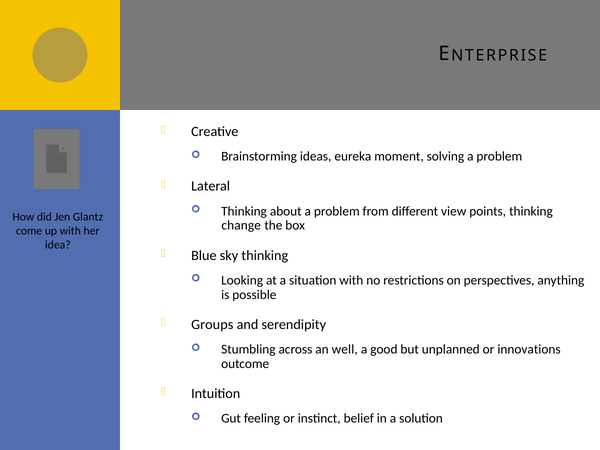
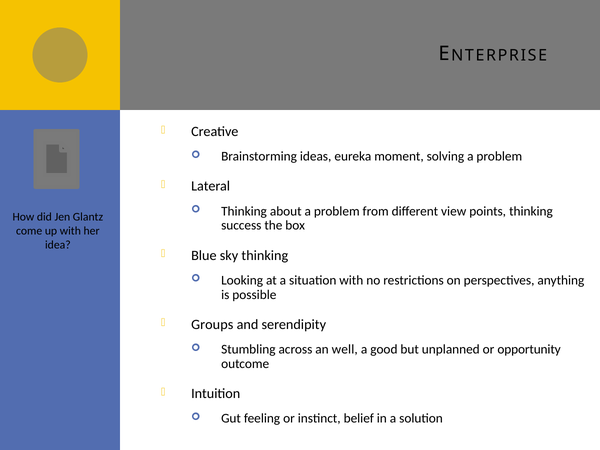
change: change -> success
innovations: innovations -> opportunity
